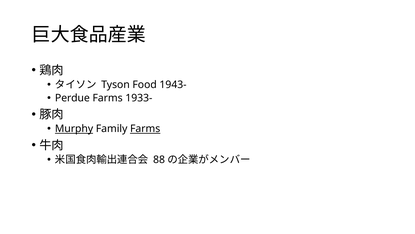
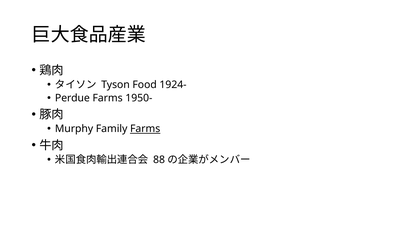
1943-: 1943- -> 1924-
1933-: 1933- -> 1950-
Murphy underline: present -> none
